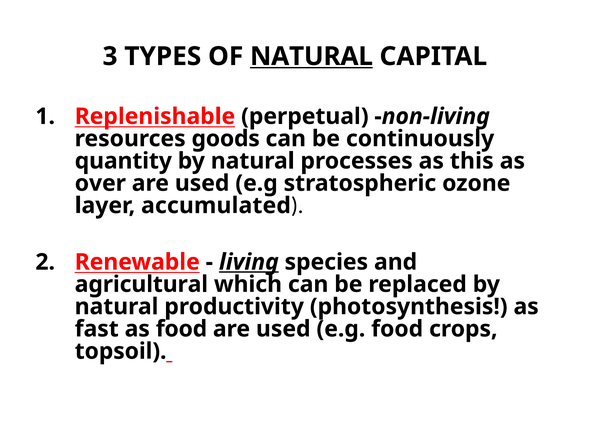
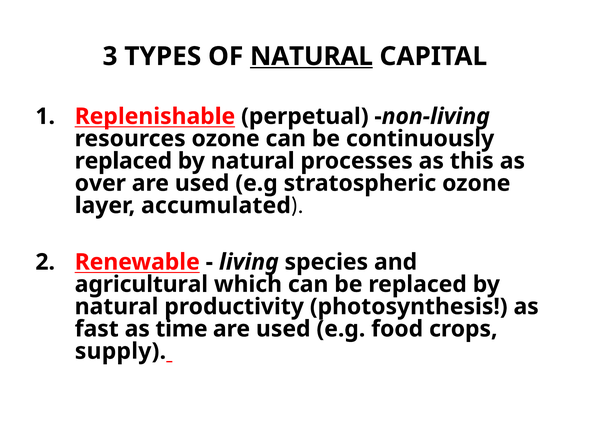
resources goods: goods -> ozone
quantity at (123, 161): quantity -> replaced
living underline: present -> none
as food: food -> time
topsoil: topsoil -> supply
